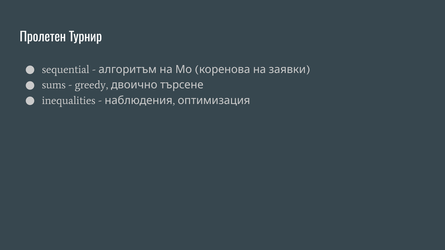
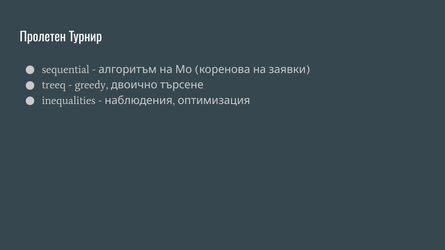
sums: sums -> treeq
